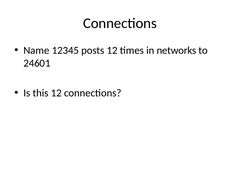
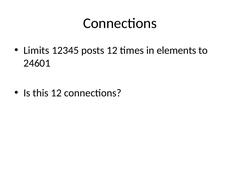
Name: Name -> Limits
networks: networks -> elements
